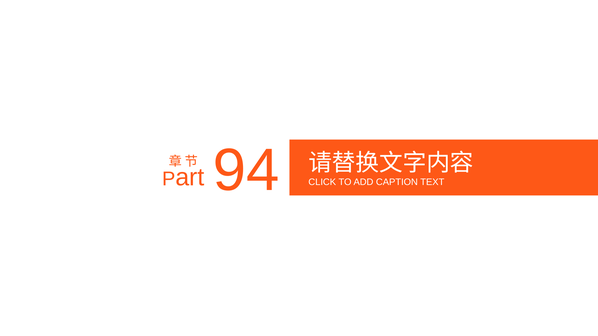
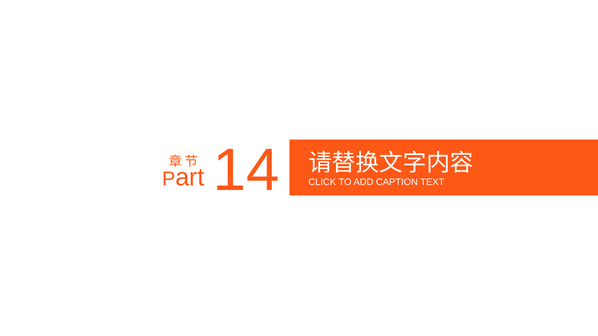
94: 94 -> 14
